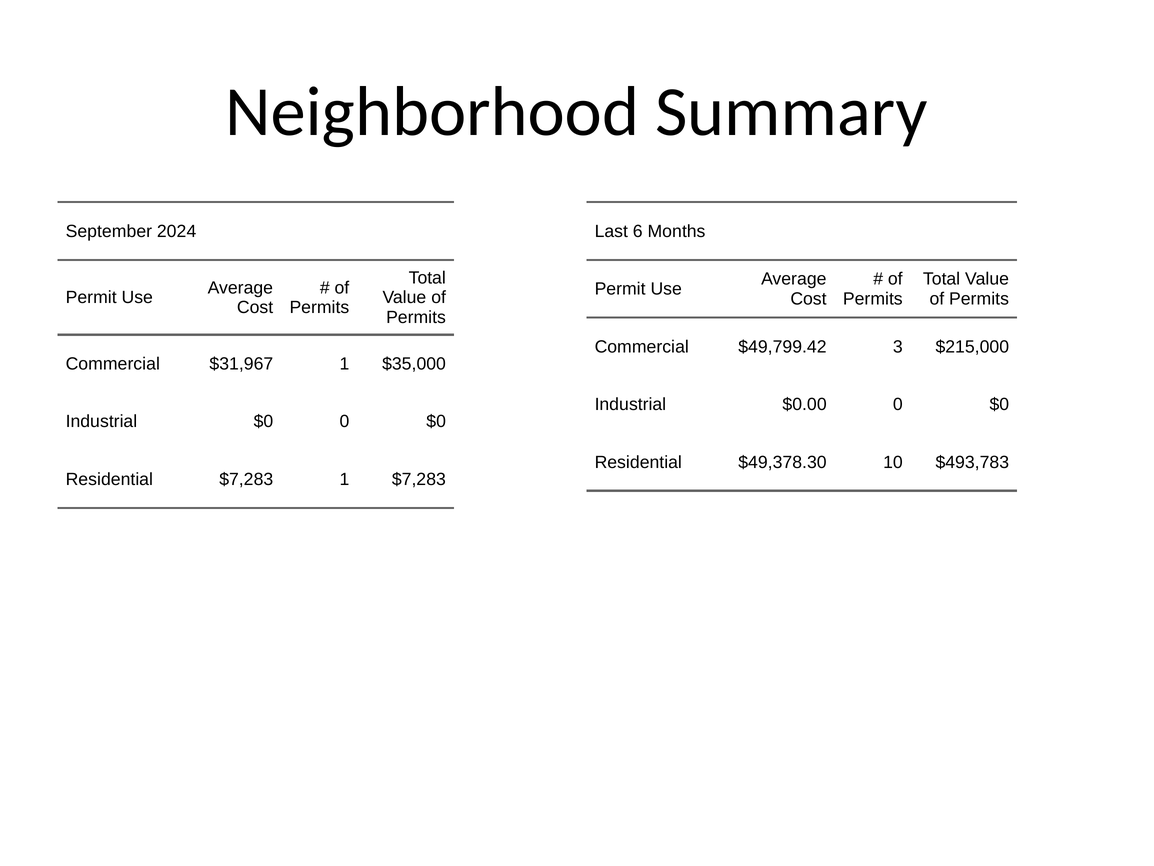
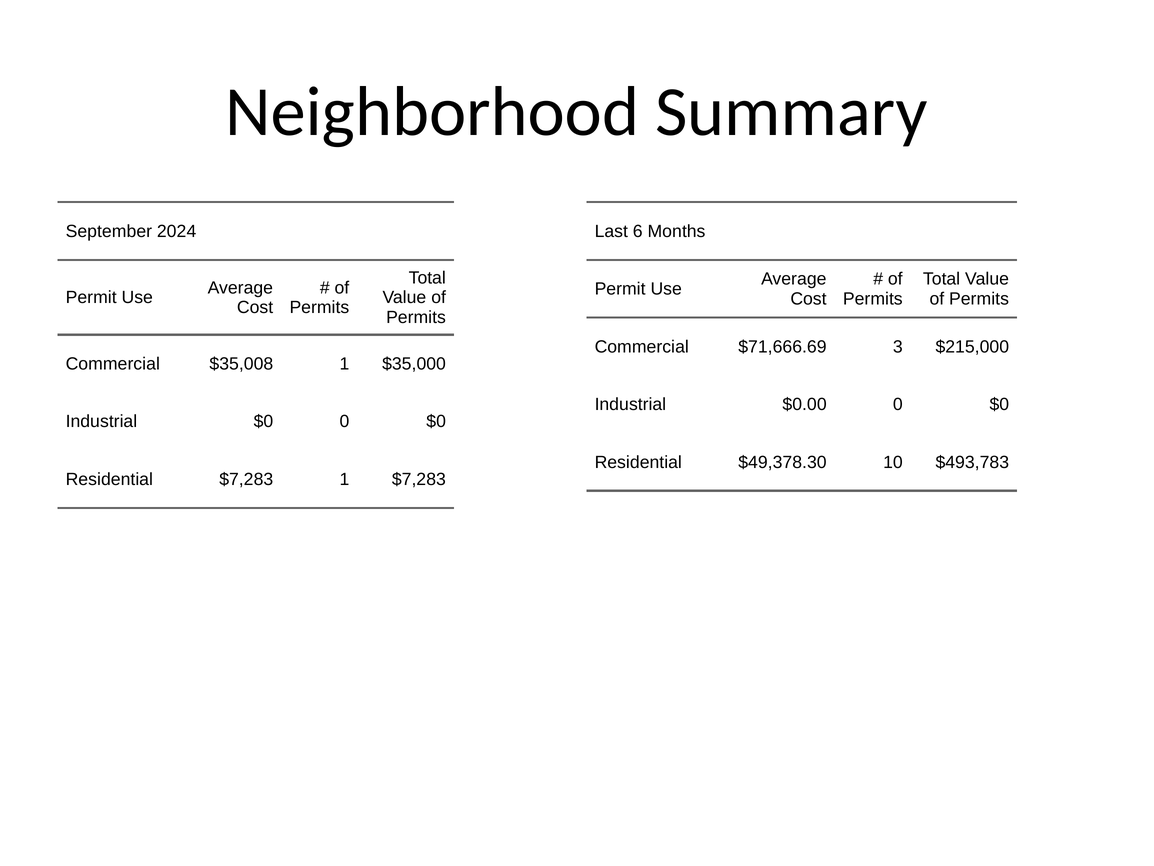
$49,799.42: $49,799.42 -> $71,666.69
$31,967: $31,967 -> $35,008
